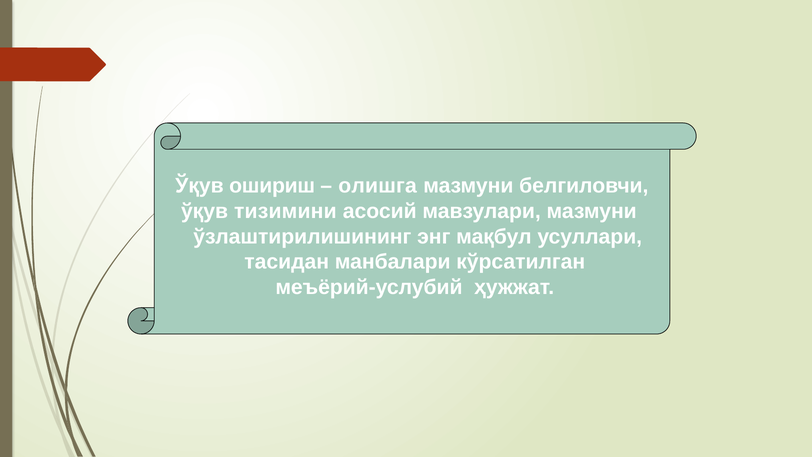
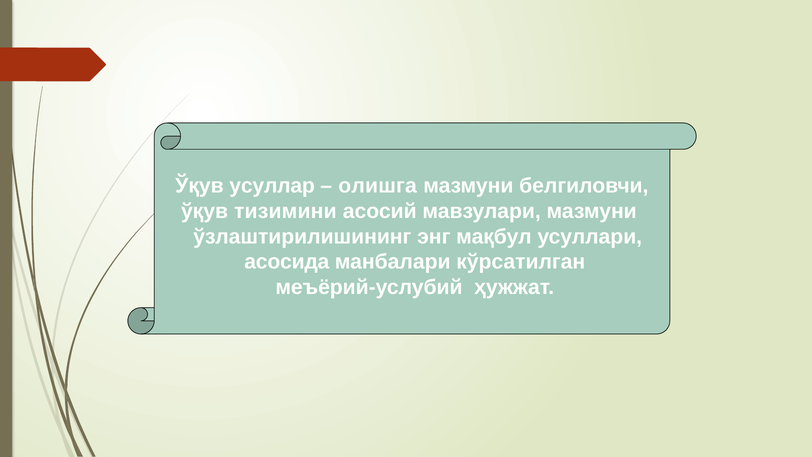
ошириш: ошириш -> усуллар
тасидан: тасидан -> асосида
